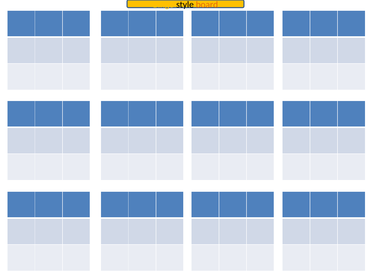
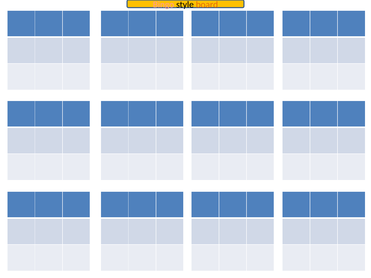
Bingo colour: yellow -> pink
